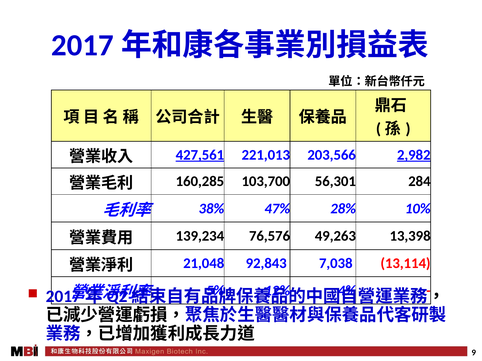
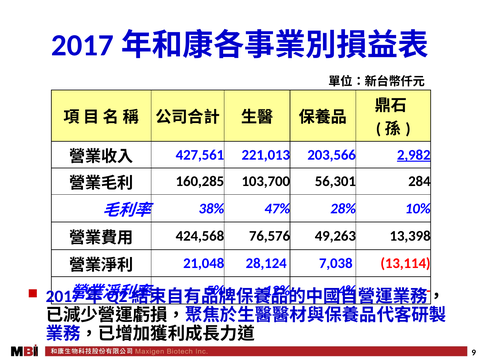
427,561 underline: present -> none
139,234: 139,234 -> 424,568
92,843: 92,843 -> 28,124
